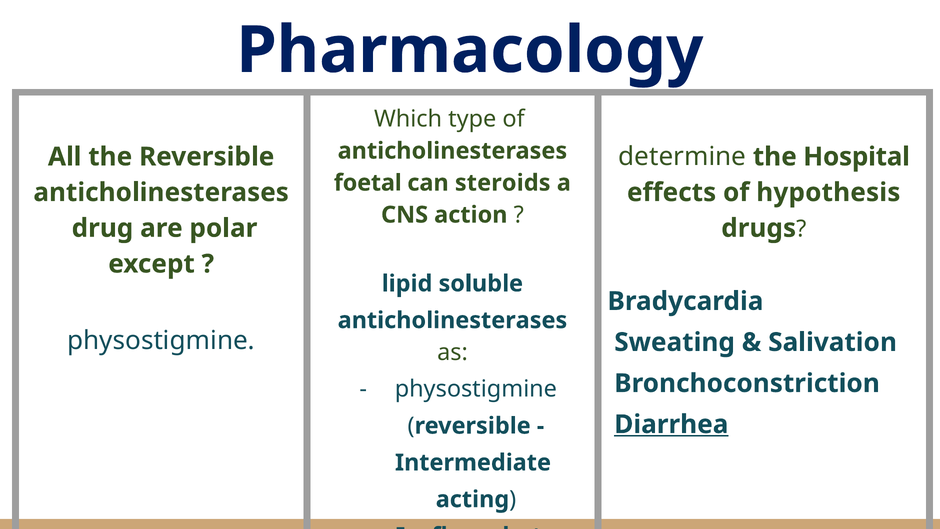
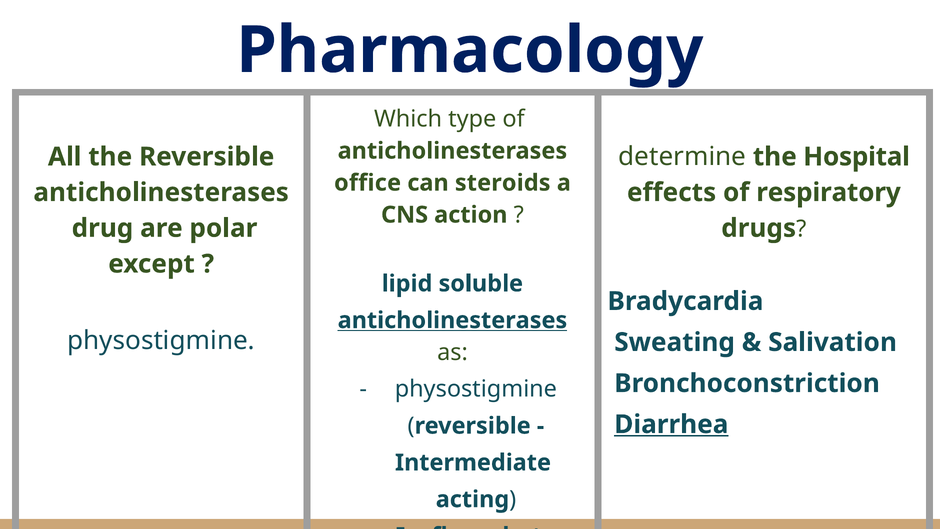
foetal: foetal -> office
hypothesis: hypothesis -> respiratory
anticholinesterases at (452, 320) underline: none -> present
